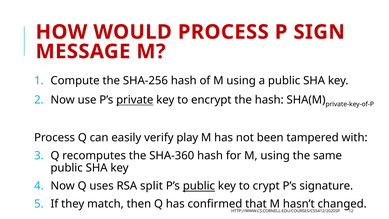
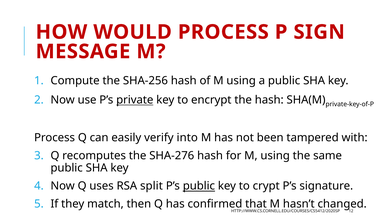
play: play -> into
SHA-360: SHA-360 -> SHA-276
